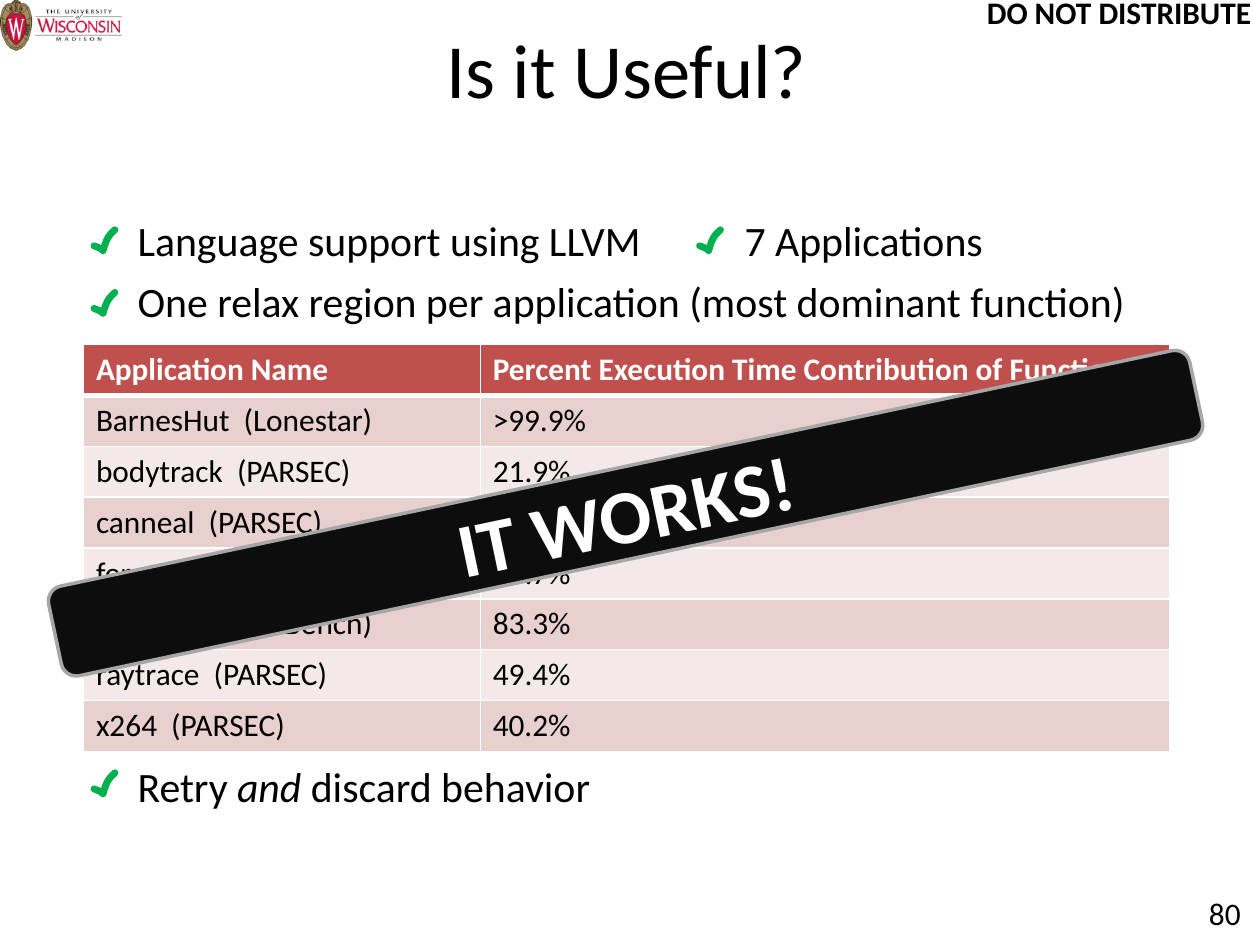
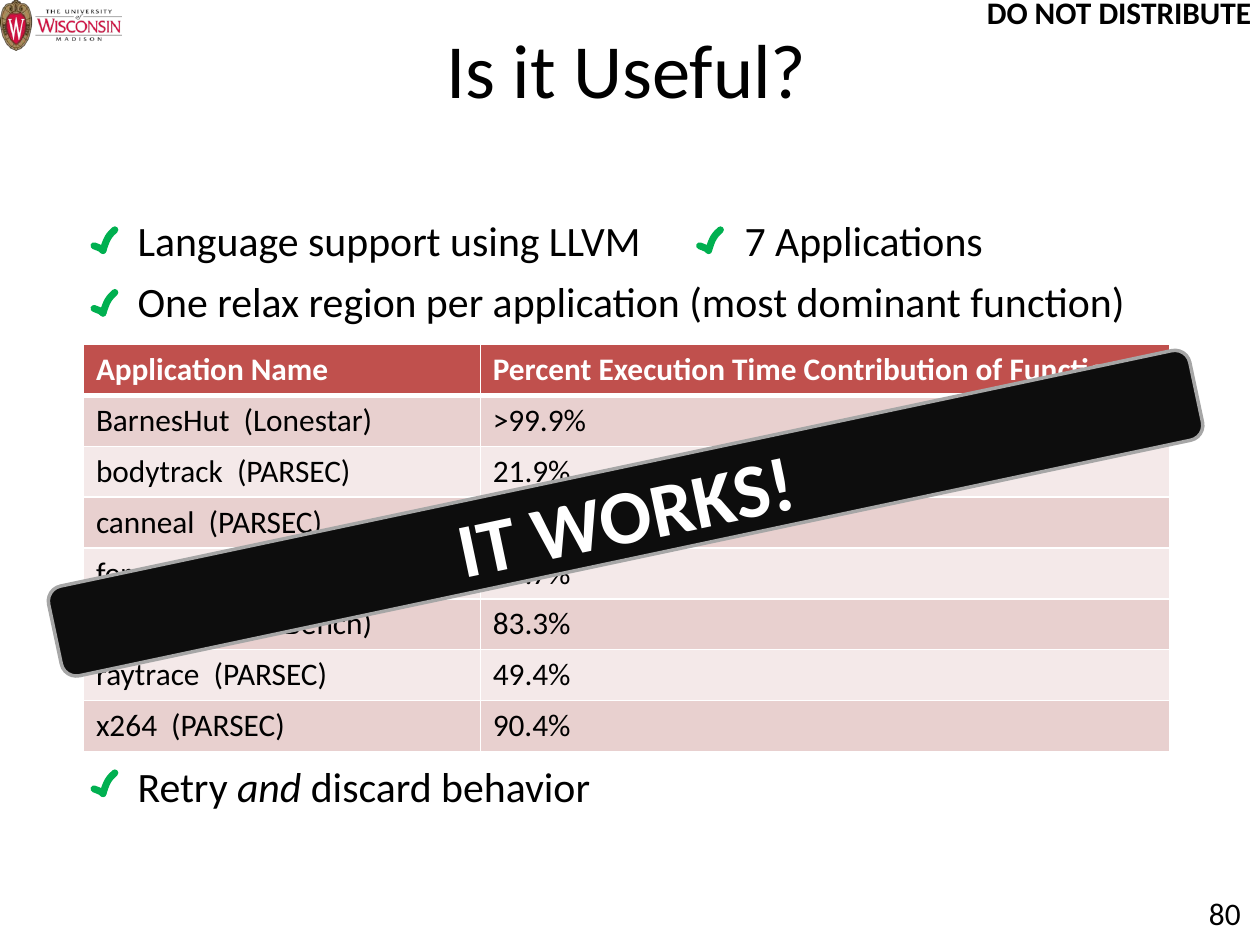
40.2%: 40.2% -> 90.4%
